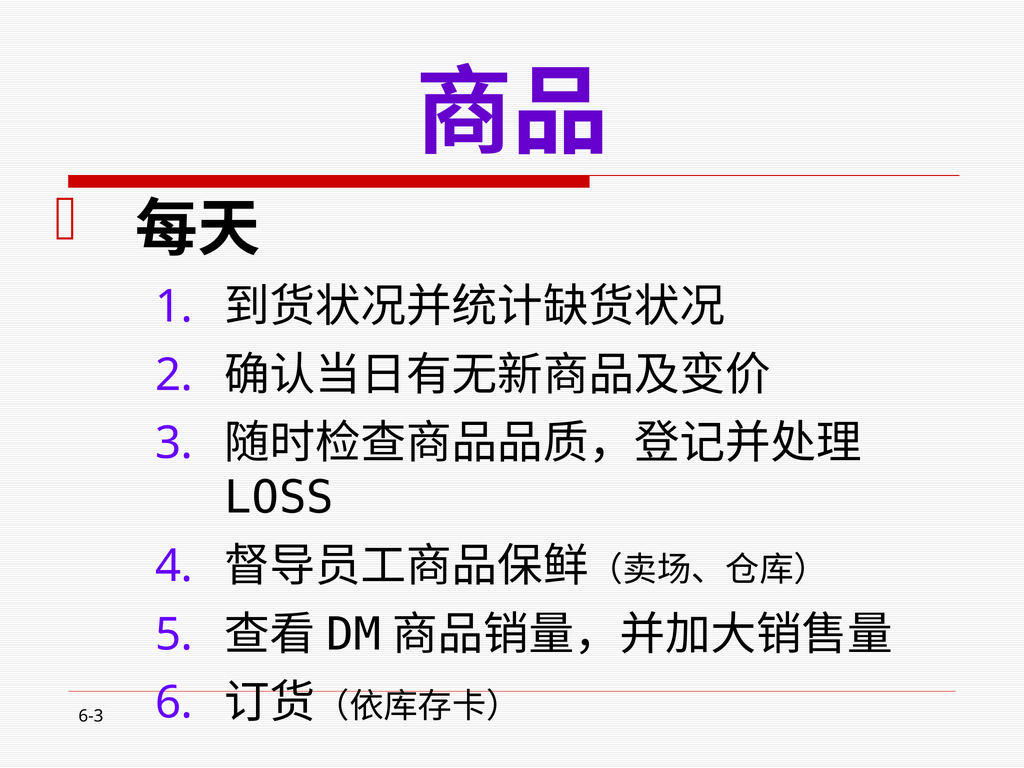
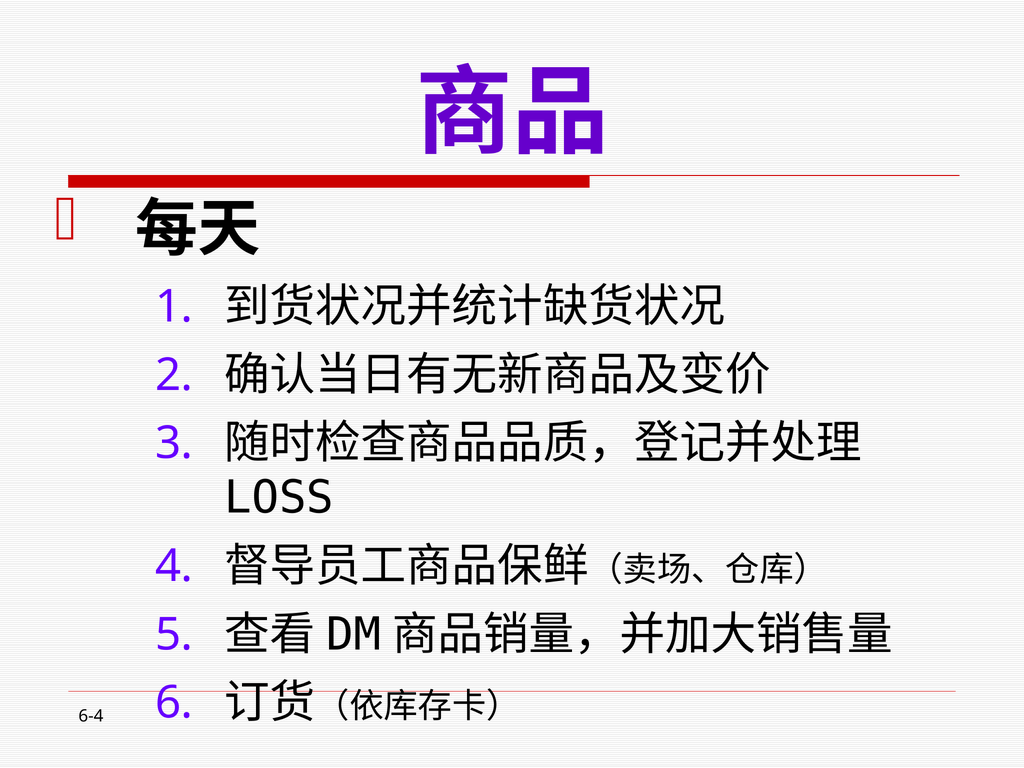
6-3: 6-3 -> 6-4
